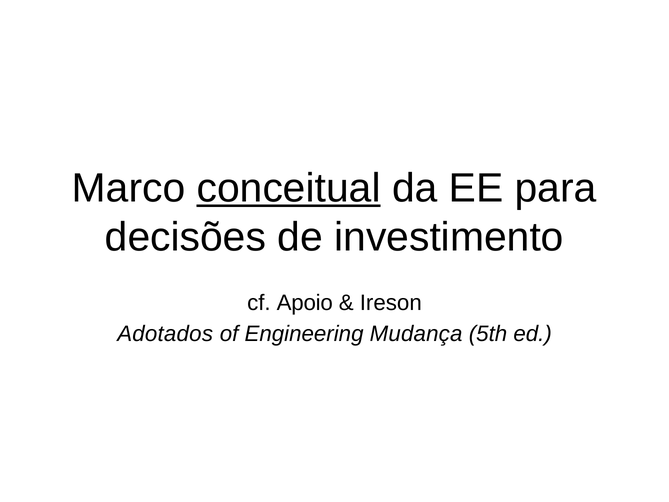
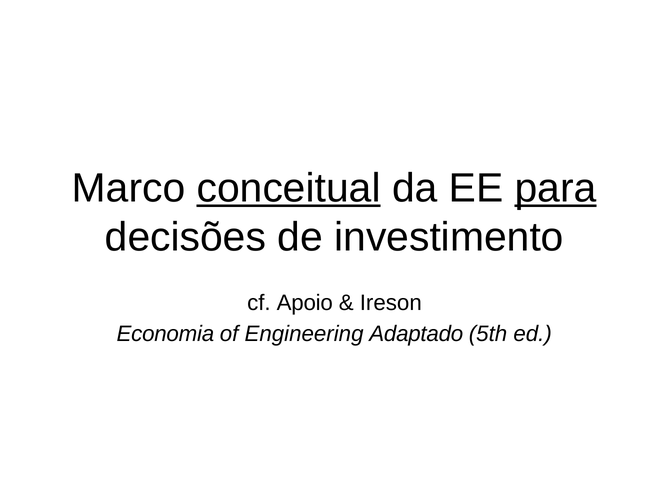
para underline: none -> present
Adotados: Adotados -> Economia
Mudança: Mudança -> Adaptado
